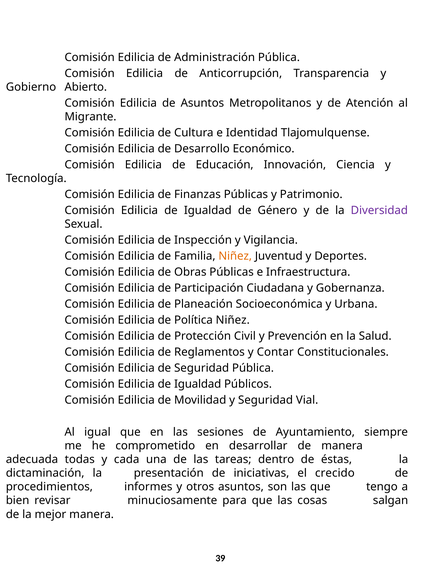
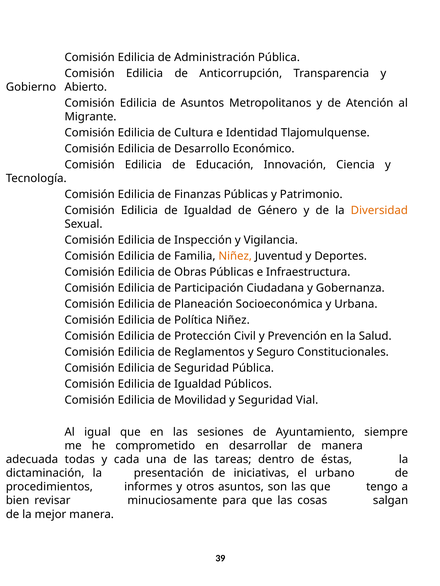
Diversidad colour: purple -> orange
Contar: Contar -> Seguro
crecido: crecido -> urbano
